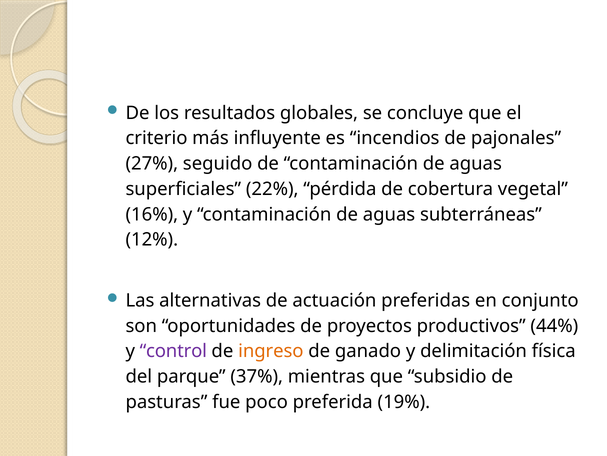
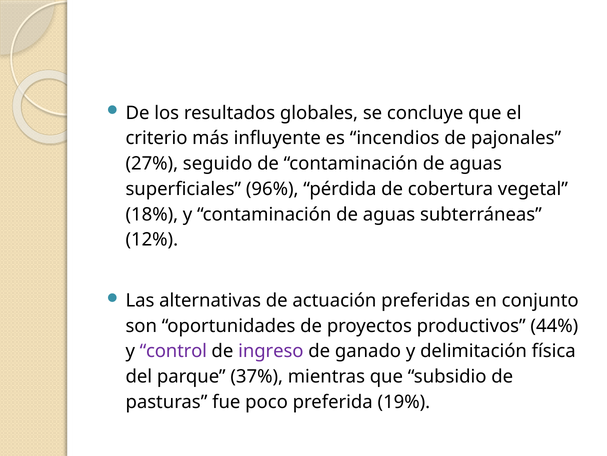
22%: 22% -> 96%
16%: 16% -> 18%
ingreso colour: orange -> purple
